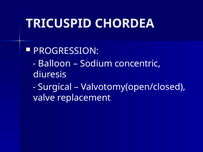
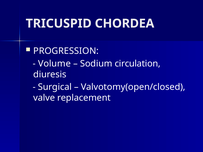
Balloon: Balloon -> Volume
concentric: concentric -> circulation
